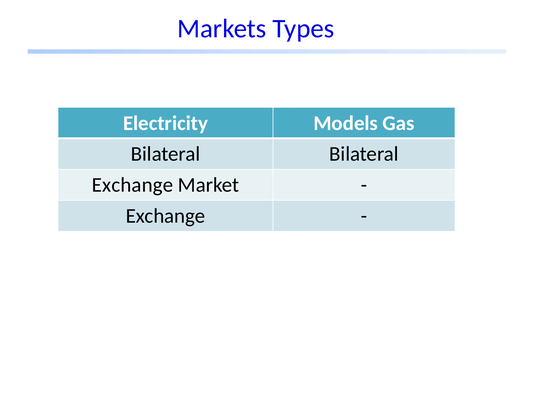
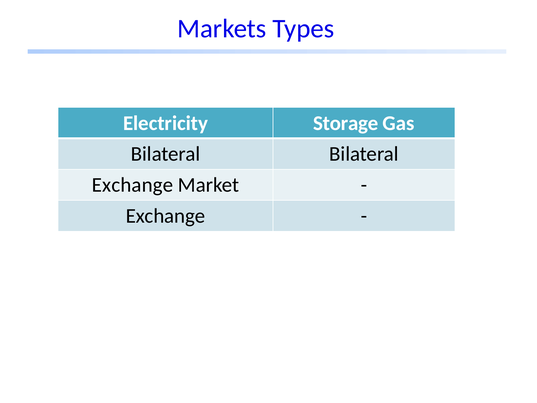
Models: Models -> Storage
